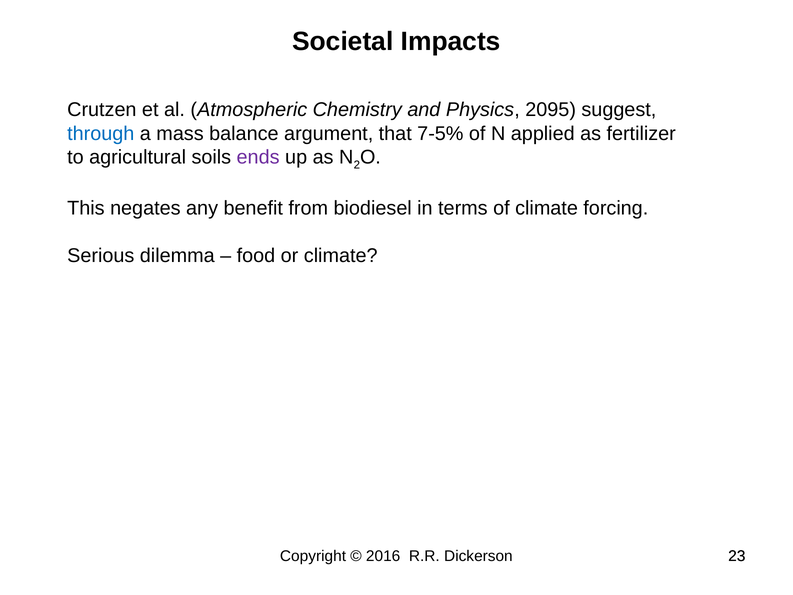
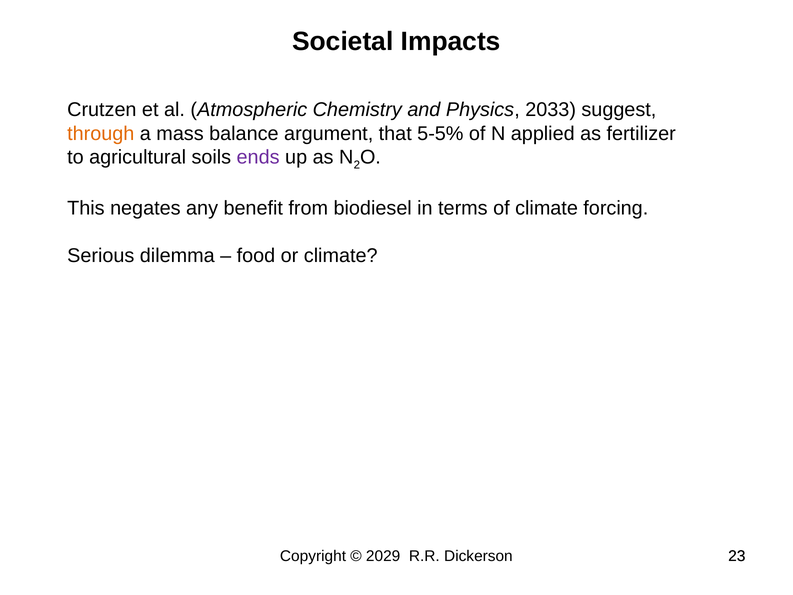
2095: 2095 -> 2033
through colour: blue -> orange
7-5%: 7-5% -> 5-5%
2016: 2016 -> 2029
